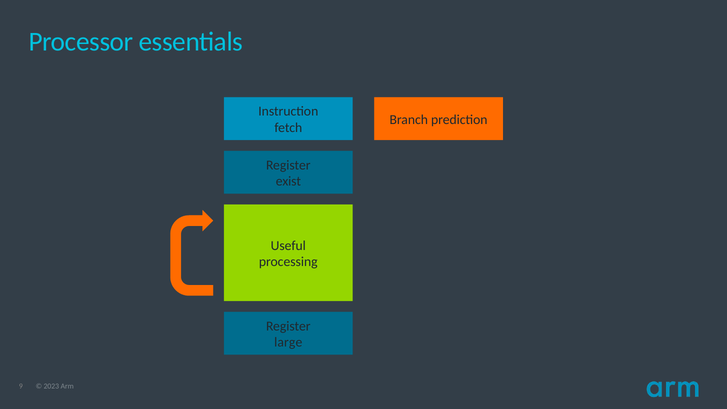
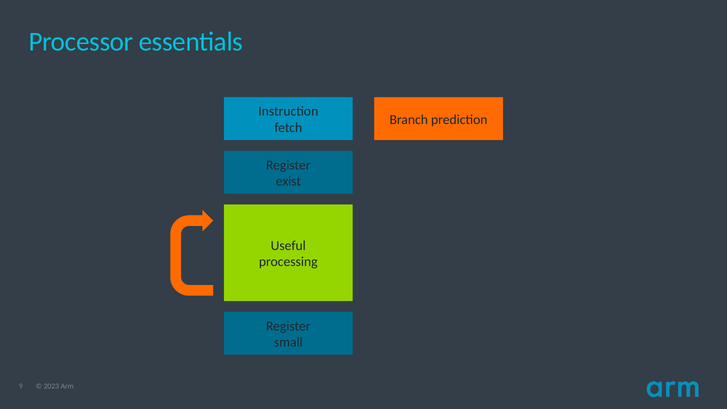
large: large -> small
